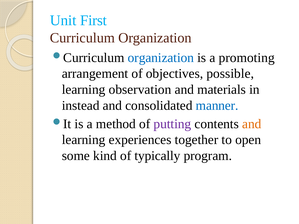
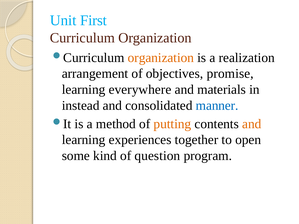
organization at (161, 58) colour: blue -> orange
promoting: promoting -> realization
possible: possible -> promise
observation: observation -> everywhere
putting colour: purple -> orange
typically: typically -> question
